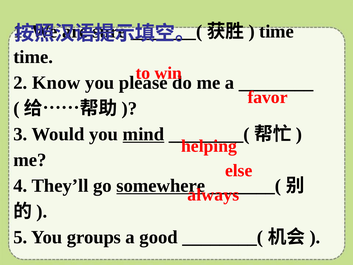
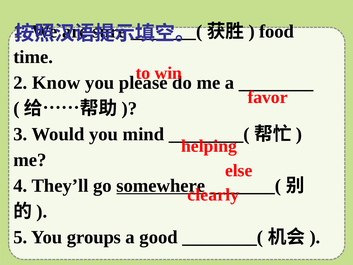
time at (277, 31): time -> food
mind underline: present -> none
always: always -> clearly
